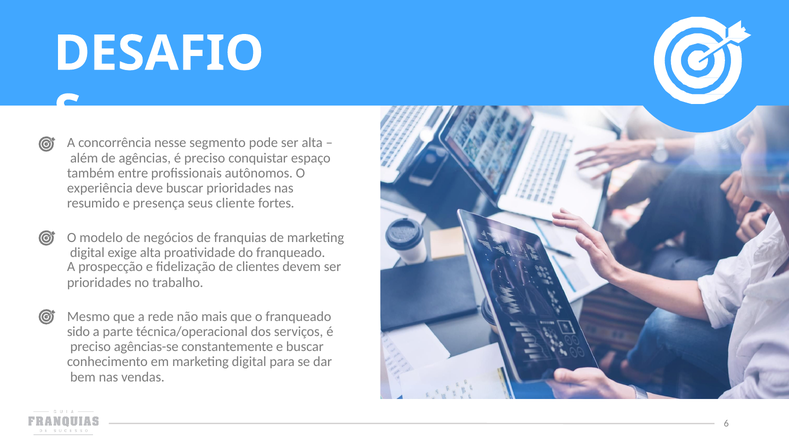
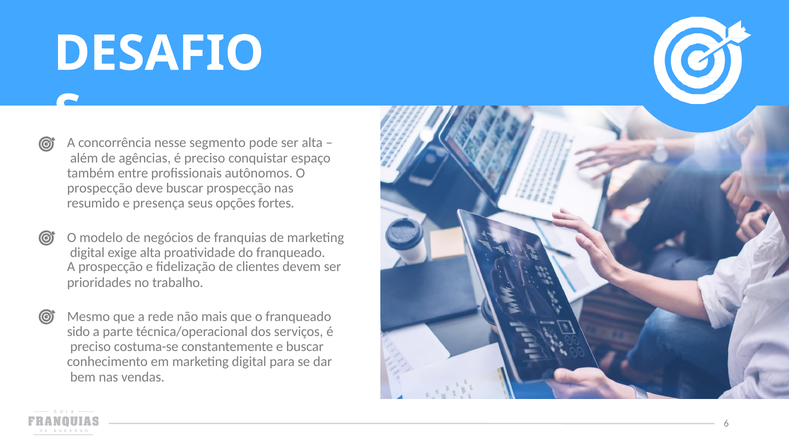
experiência at (100, 188): experiência -> prospecção
buscar prioridades: prioridades -> prospecção
cliente: cliente -> opções
agências-se: agências-se -> costuma-se
